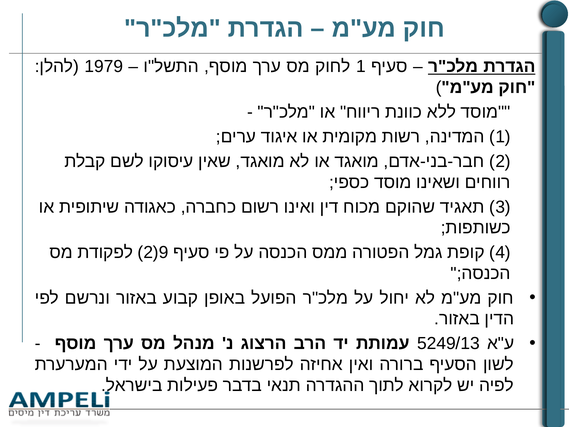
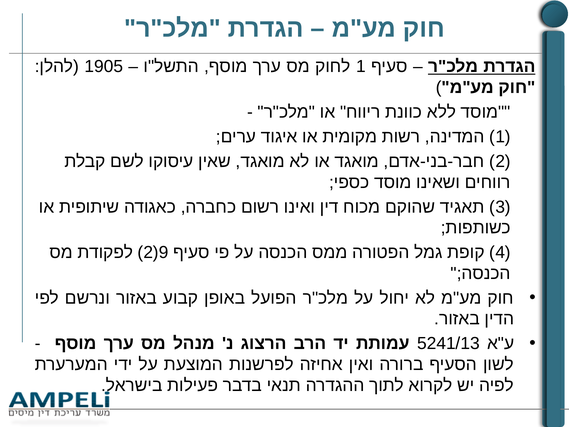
1979: 1979 -> 1905
5249/13: 5249/13 -> 5241/13
